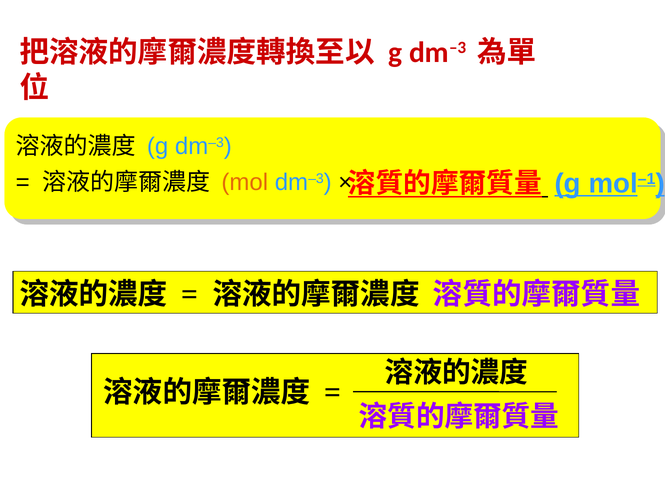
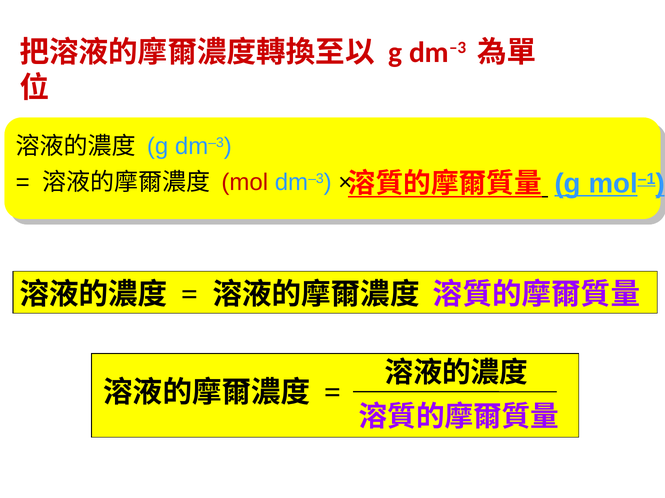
mol colour: orange -> red
